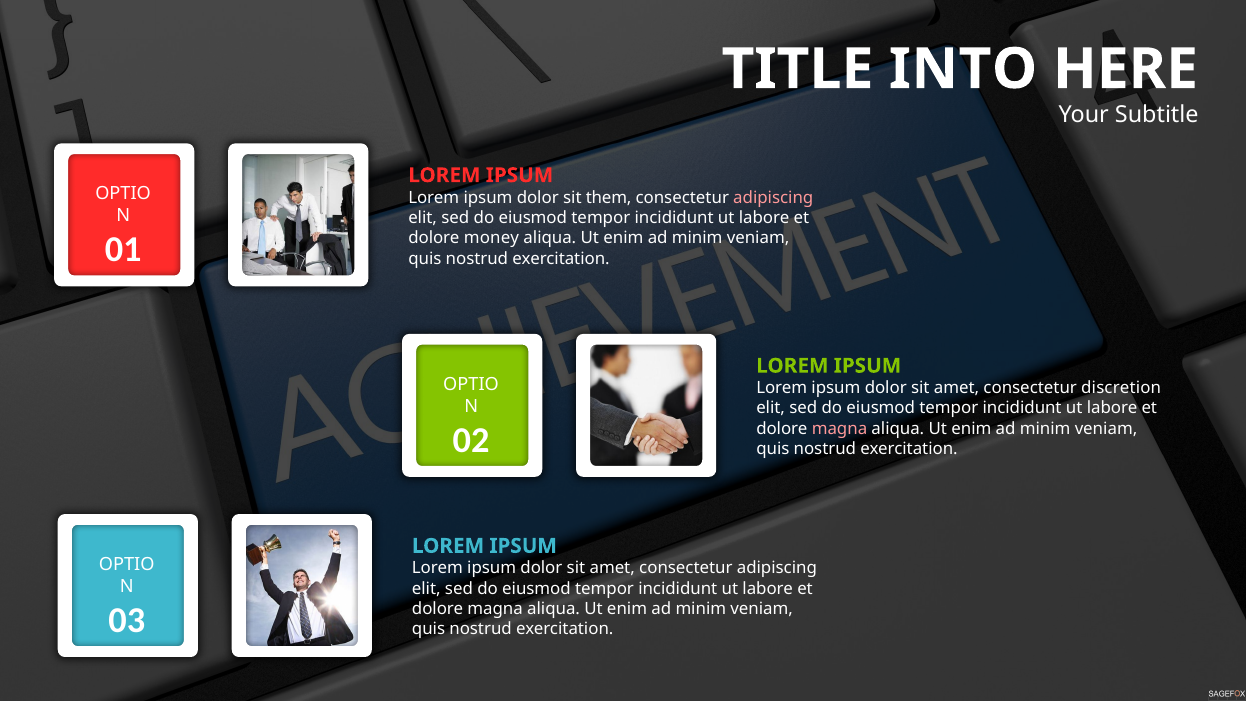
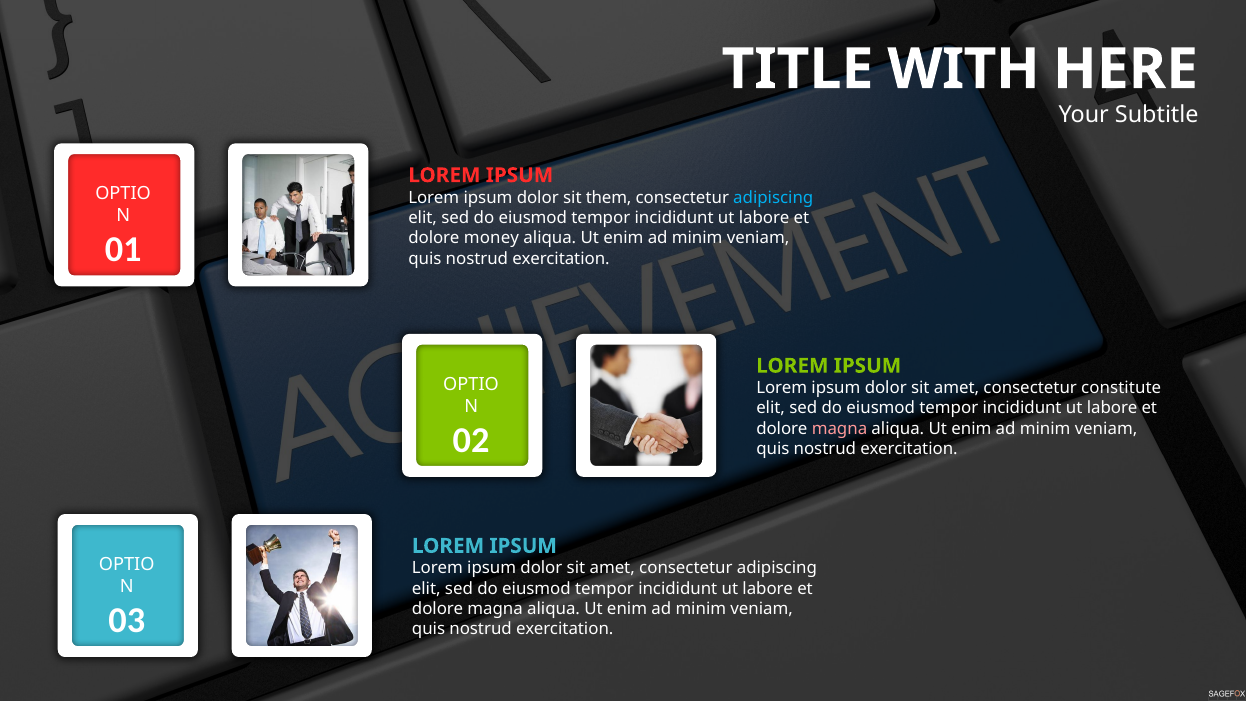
INTO: INTO -> WITH
adipiscing at (773, 198) colour: pink -> light blue
discretion: discretion -> constitute
